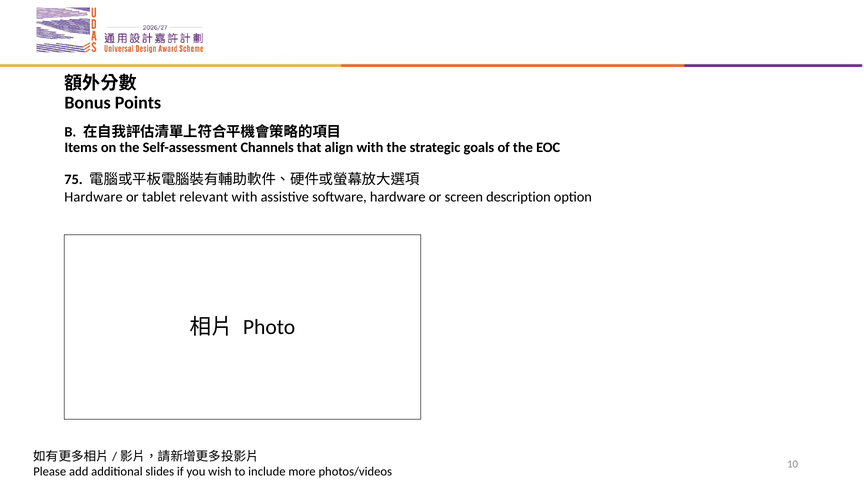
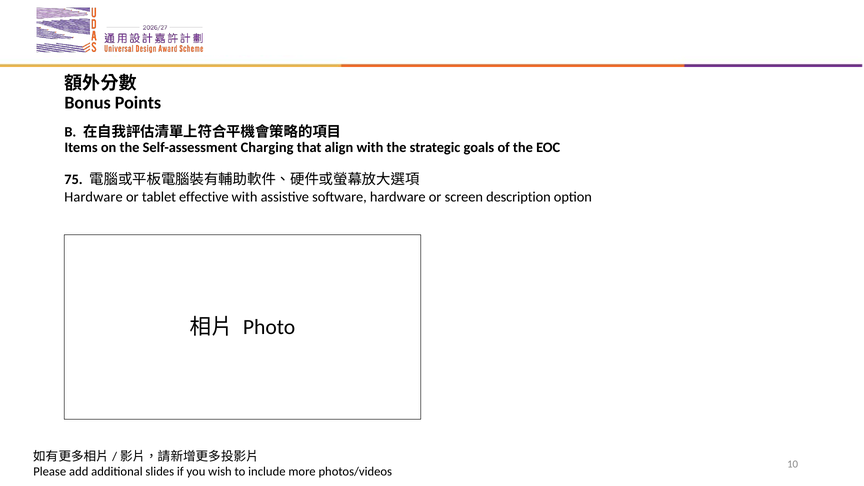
Channels: Channels -> Charging
relevant: relevant -> effective
